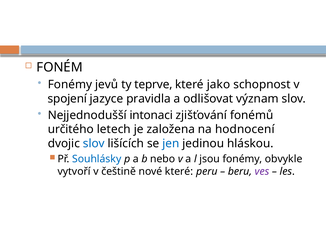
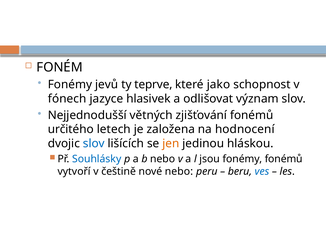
spojení: spojení -> fónech
pravidla: pravidla -> hlasivek
intonaci: intonaci -> větných
jen colour: blue -> orange
fonémy obvykle: obvykle -> fonémů
nové které: které -> nebo
ves colour: purple -> blue
